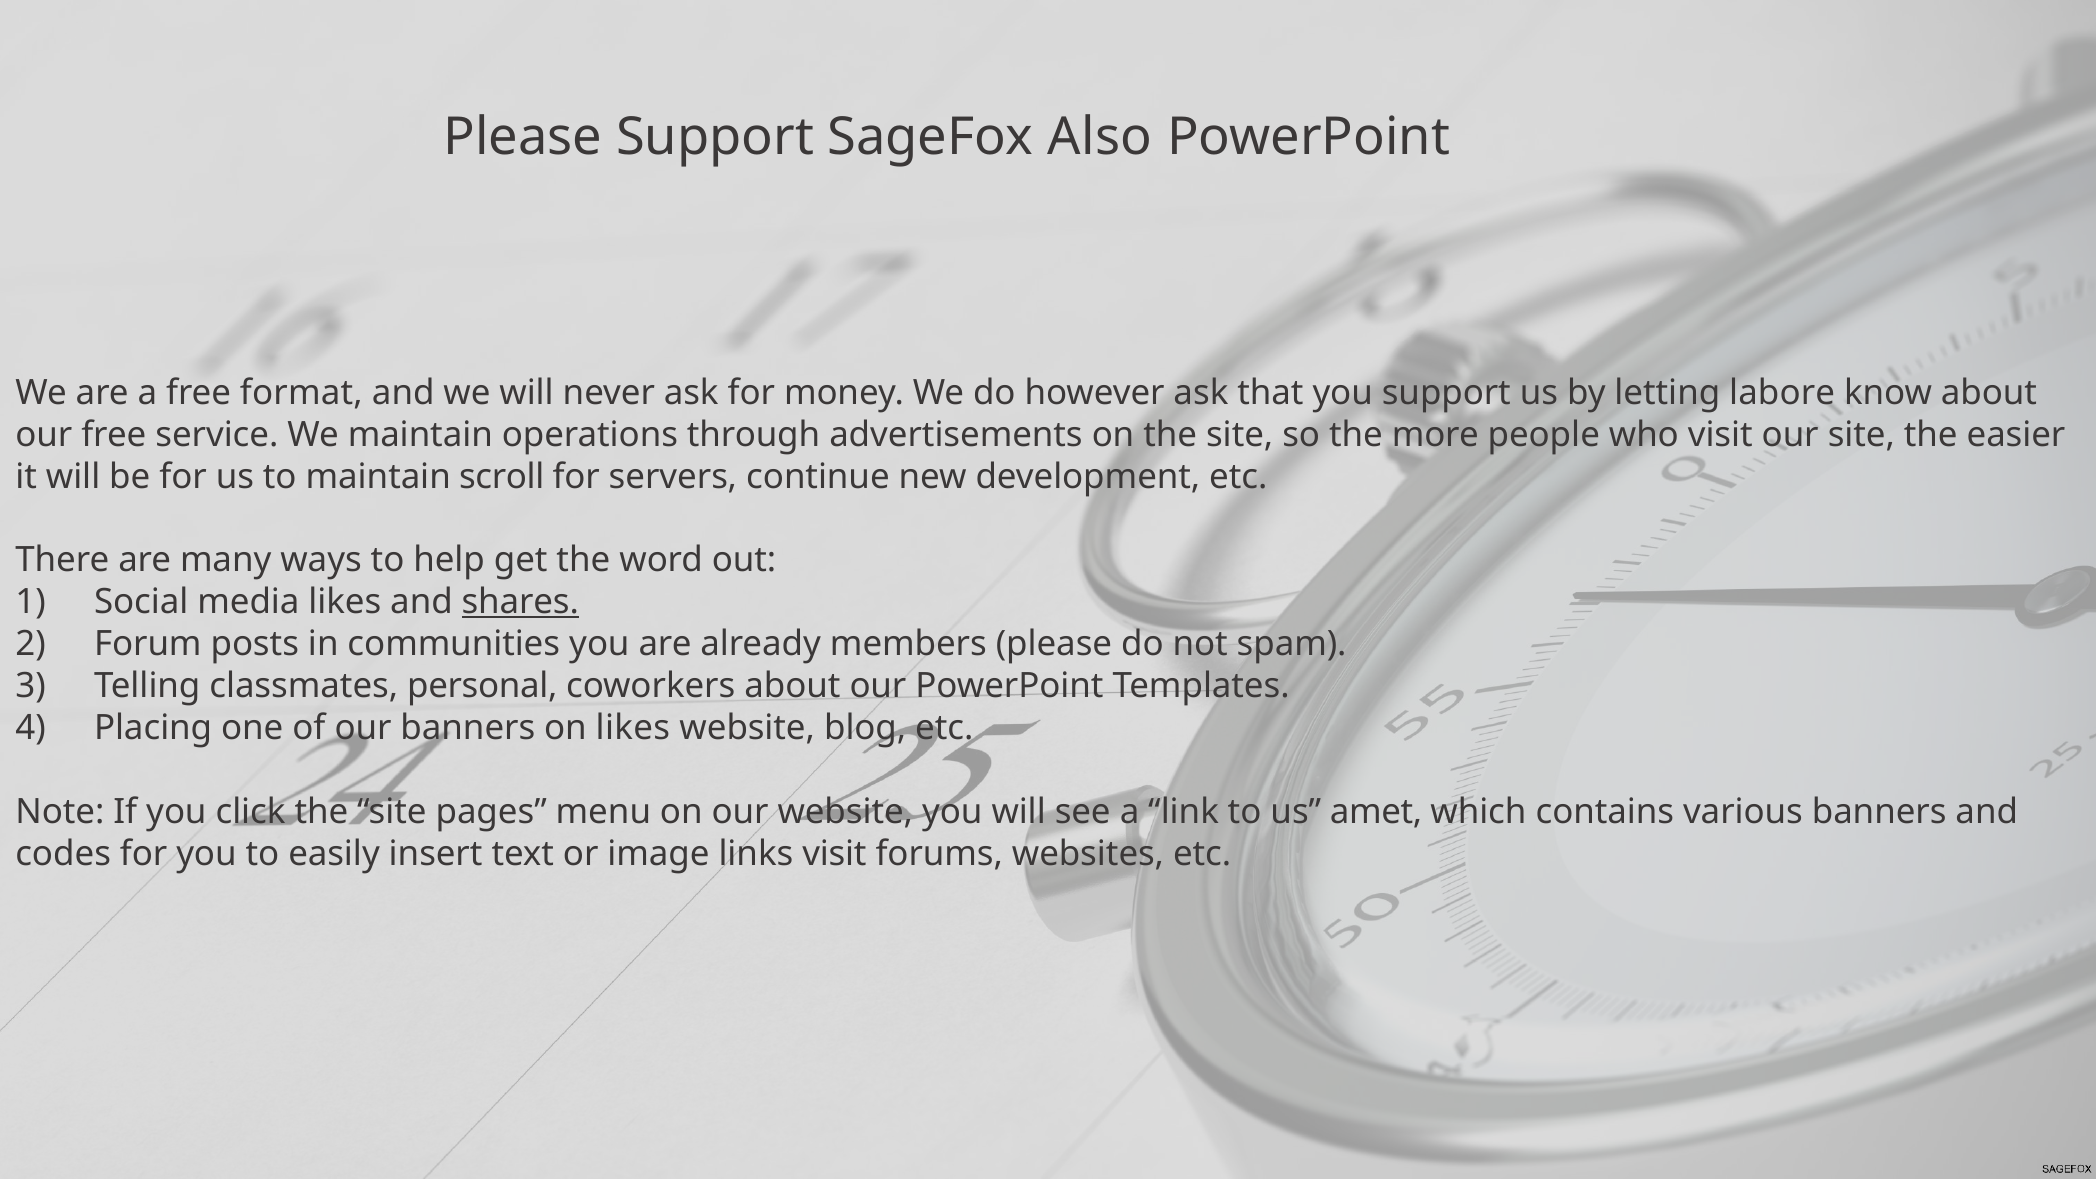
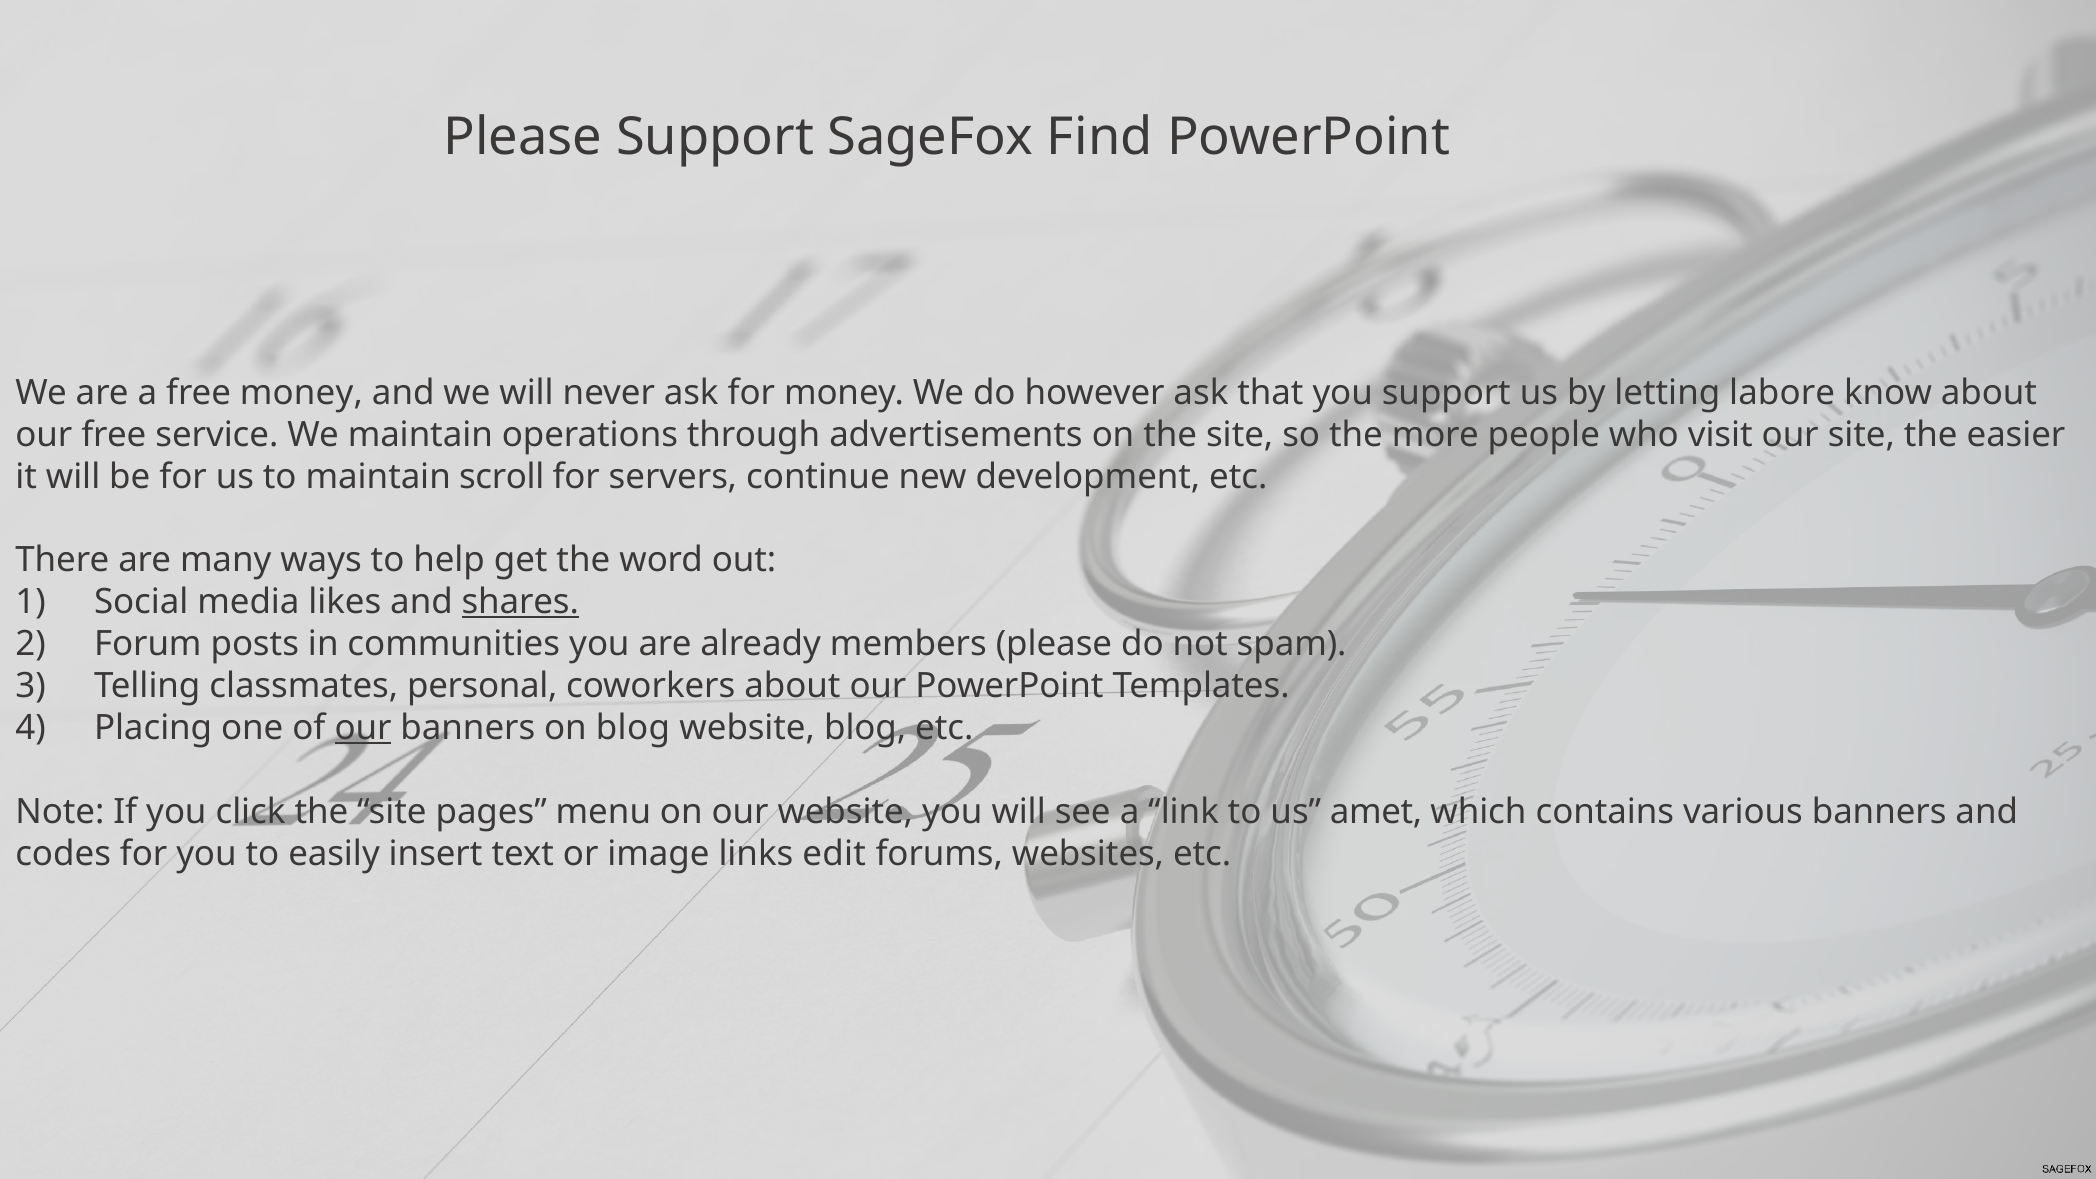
Also: Also -> Find
free format: format -> money
our at (363, 728) underline: none -> present
on likes: likes -> blog
links visit: visit -> edit
